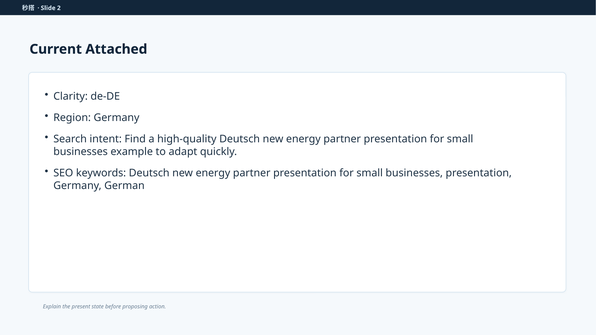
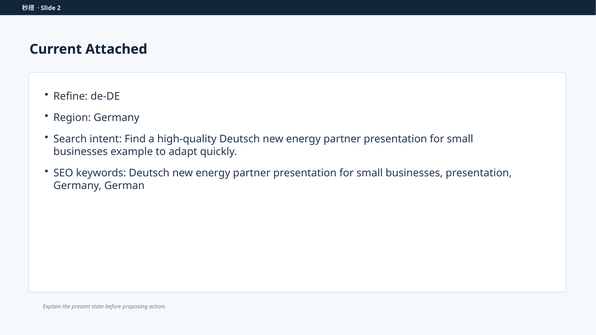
Clarity: Clarity -> Refine
